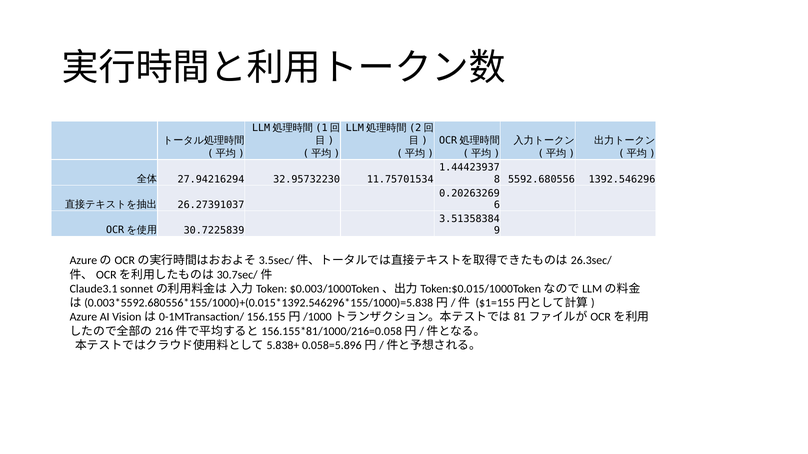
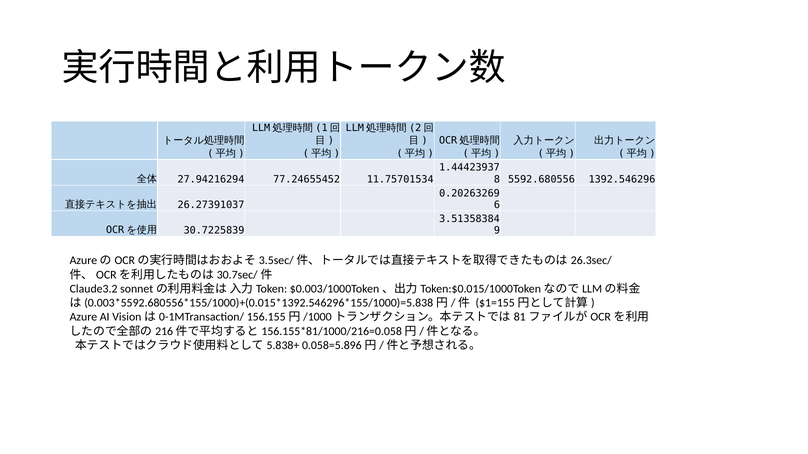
32.95732230: 32.95732230 -> 77.24655452
Claude3.1: Claude3.1 -> Claude3.2
